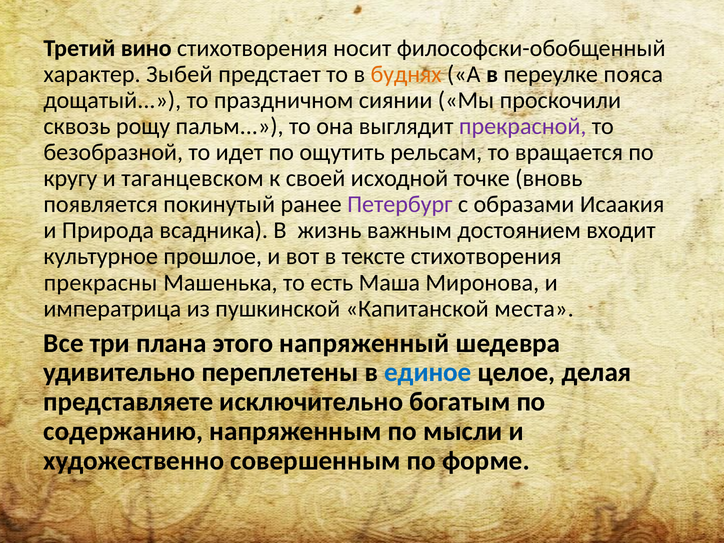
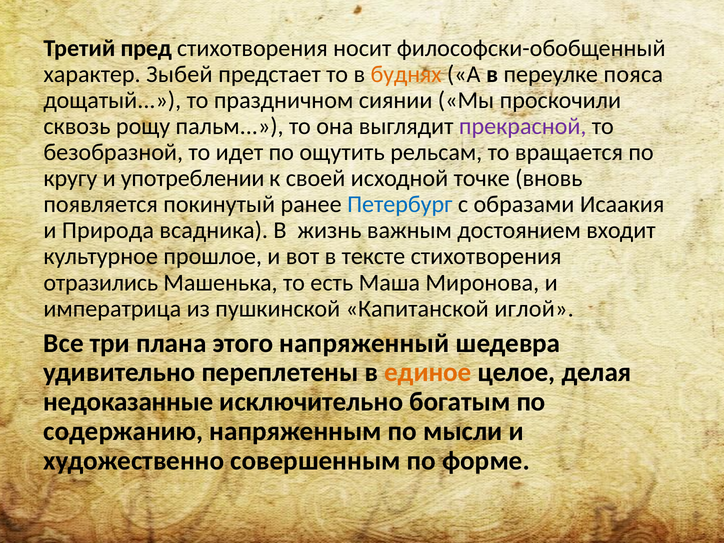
вино: вино -> пред
таганцевском: таганцевском -> употреблении
Петербург colour: purple -> blue
прекрасны: прекрасны -> отразились
места: места -> иглой
единое colour: blue -> orange
представляете: представляете -> недоказанные
